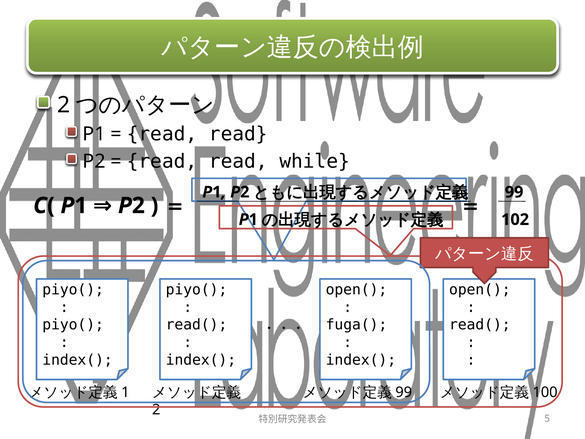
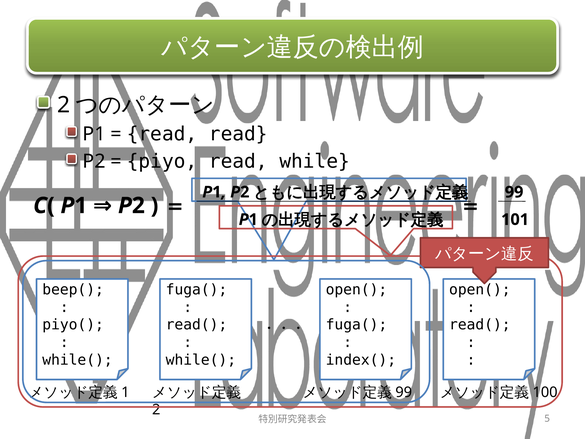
read at (162, 161): read -> piyo
102: 102 -> 101
piyo( at (73, 290): piyo( -> beep(
piyo( at (196, 290): piyo( -> fuga(
index( at (77, 360): index( -> while(
index( at (201, 360): index( -> while(
